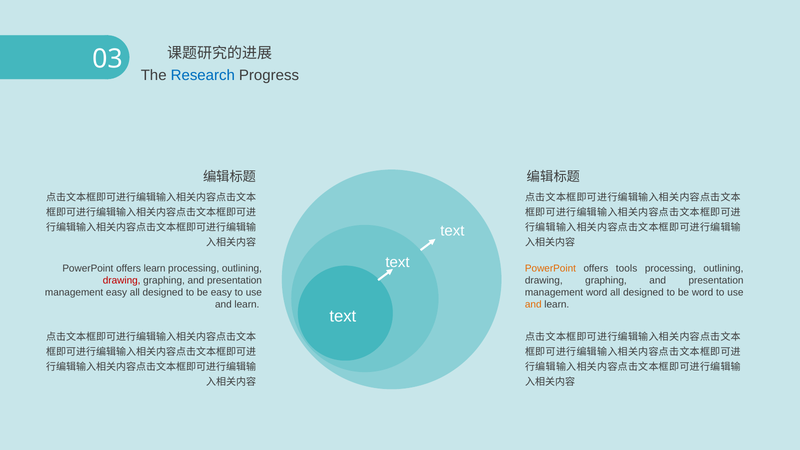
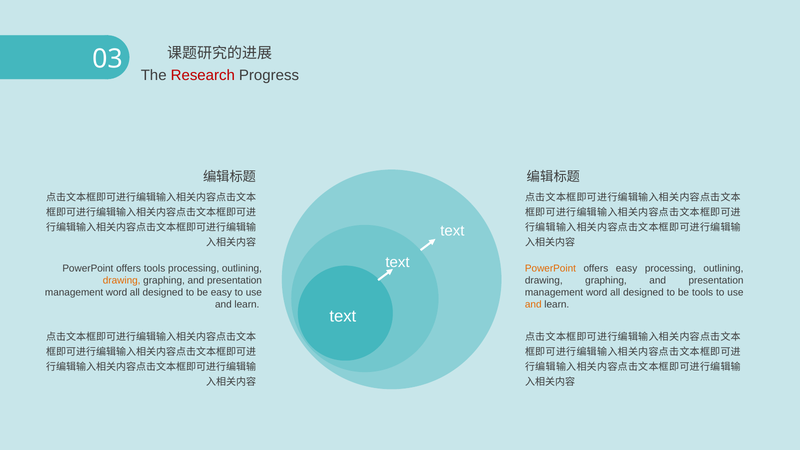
Research colour: blue -> red
offers learn: learn -> tools
offers tools: tools -> easy
drawing at (122, 281) colour: red -> orange
easy at (117, 293): easy -> word
be word: word -> tools
